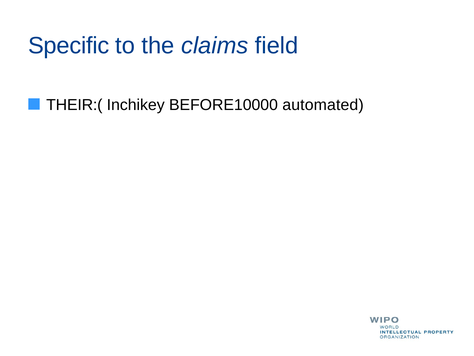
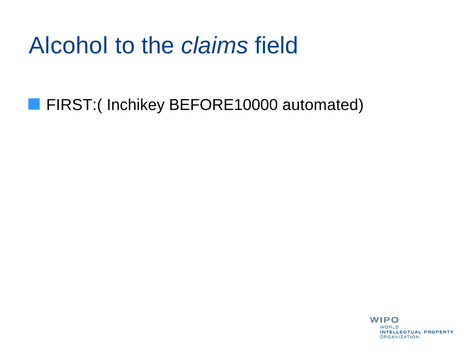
Specific: Specific -> Alcohol
THEIR:(: THEIR:( -> FIRST:(
